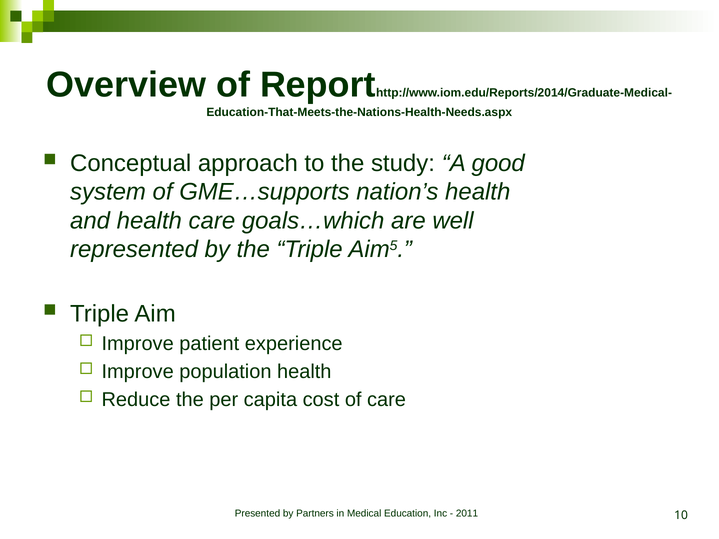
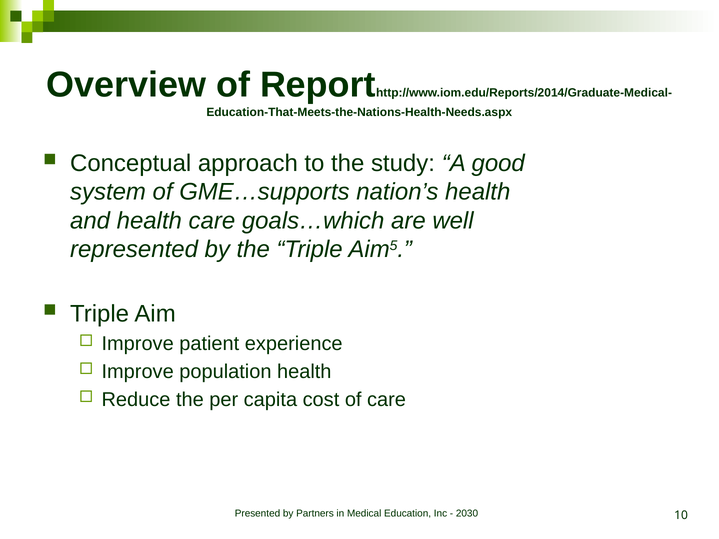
2011: 2011 -> 2030
